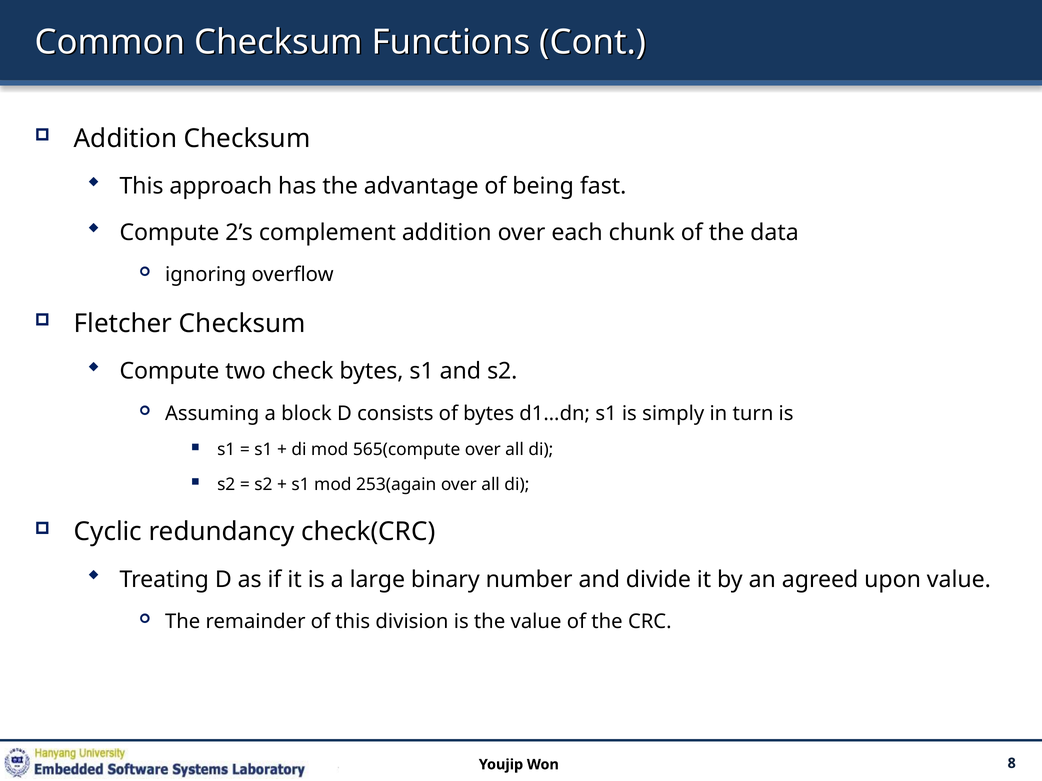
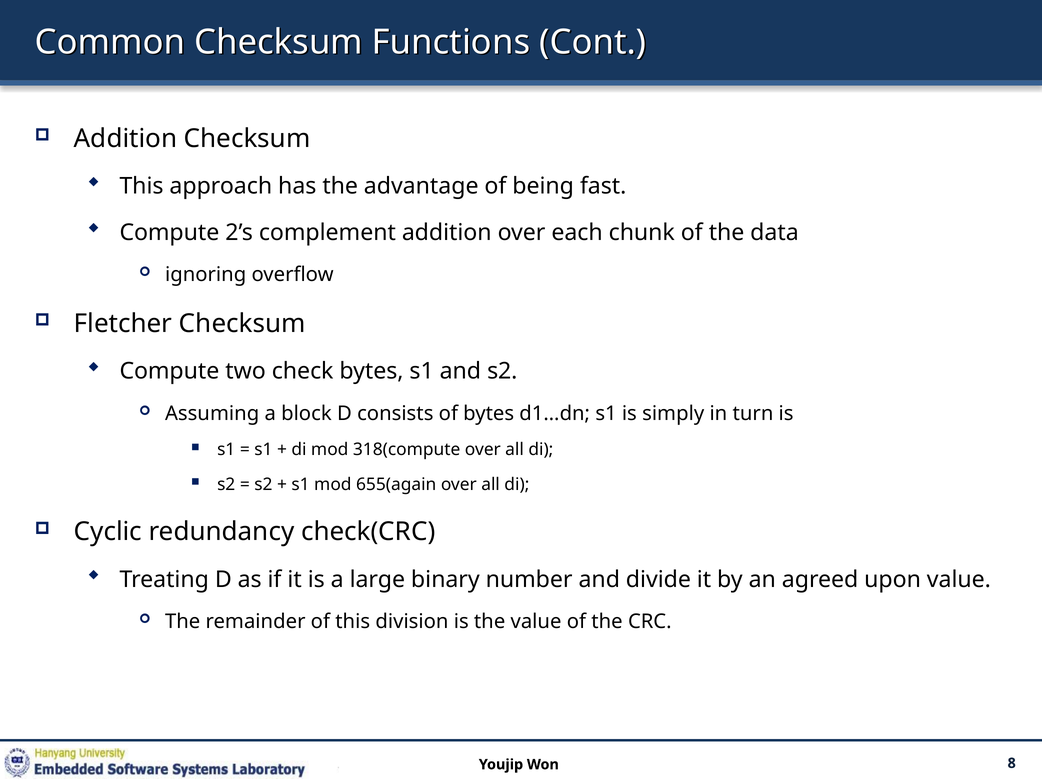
565(compute: 565(compute -> 318(compute
253(again: 253(again -> 655(again
